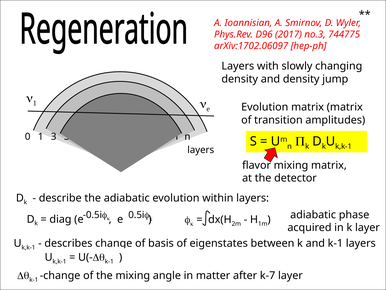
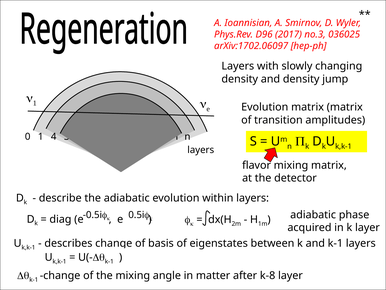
744775: 744775 -> 036025
1 3: 3 -> 4
k-7: k-7 -> k-8
